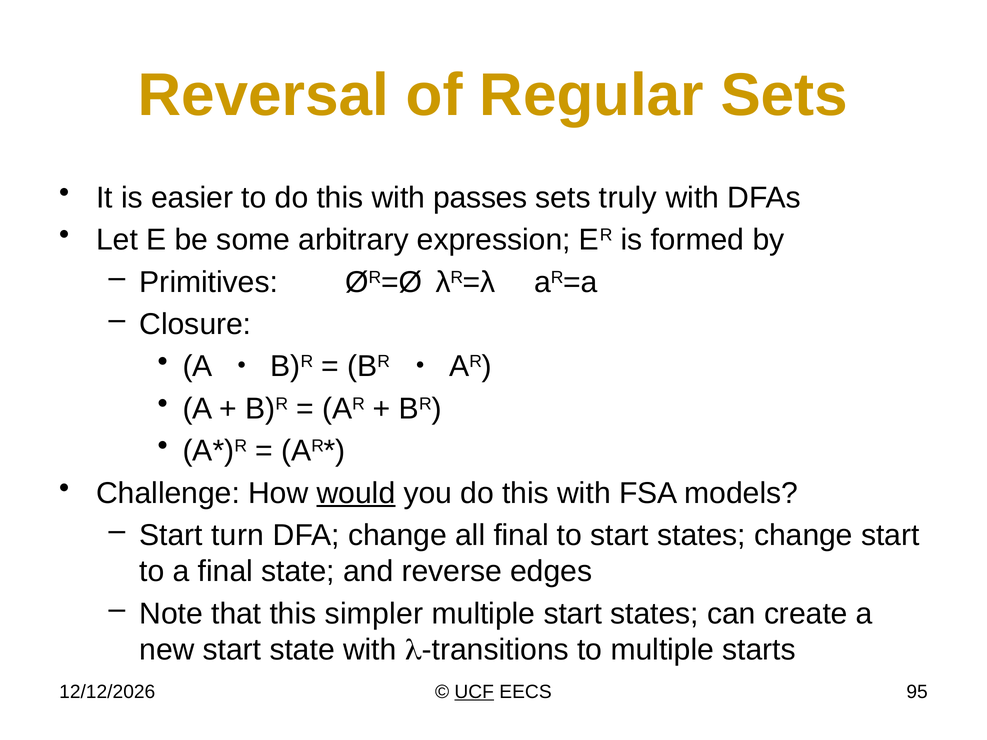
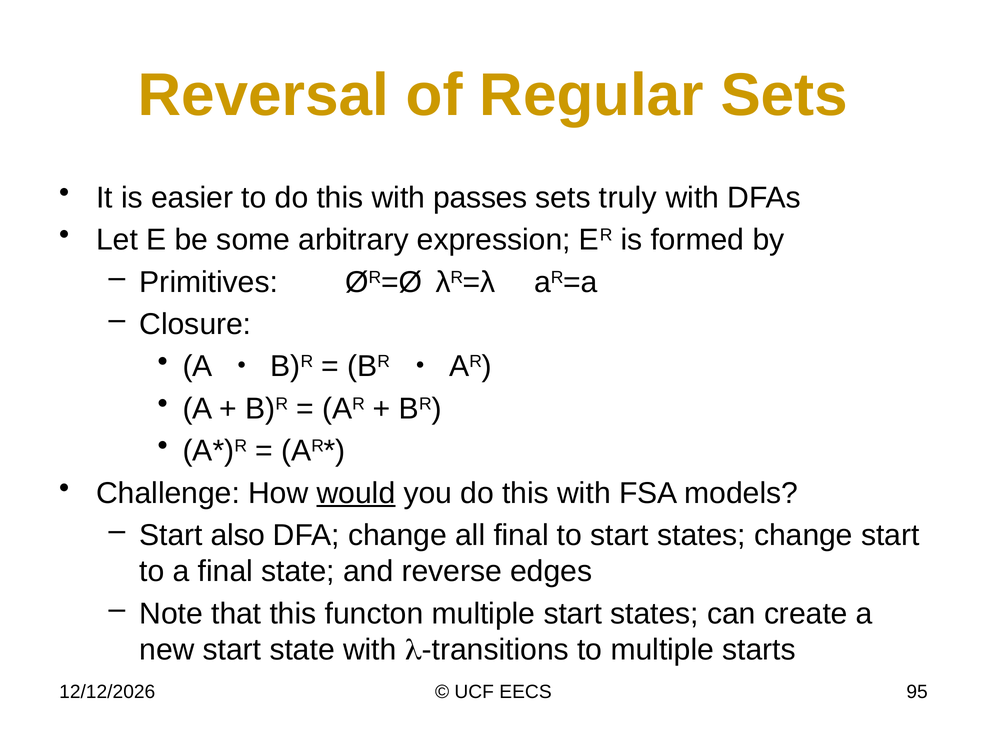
turn: turn -> also
simpler: simpler -> functon
UCF underline: present -> none
